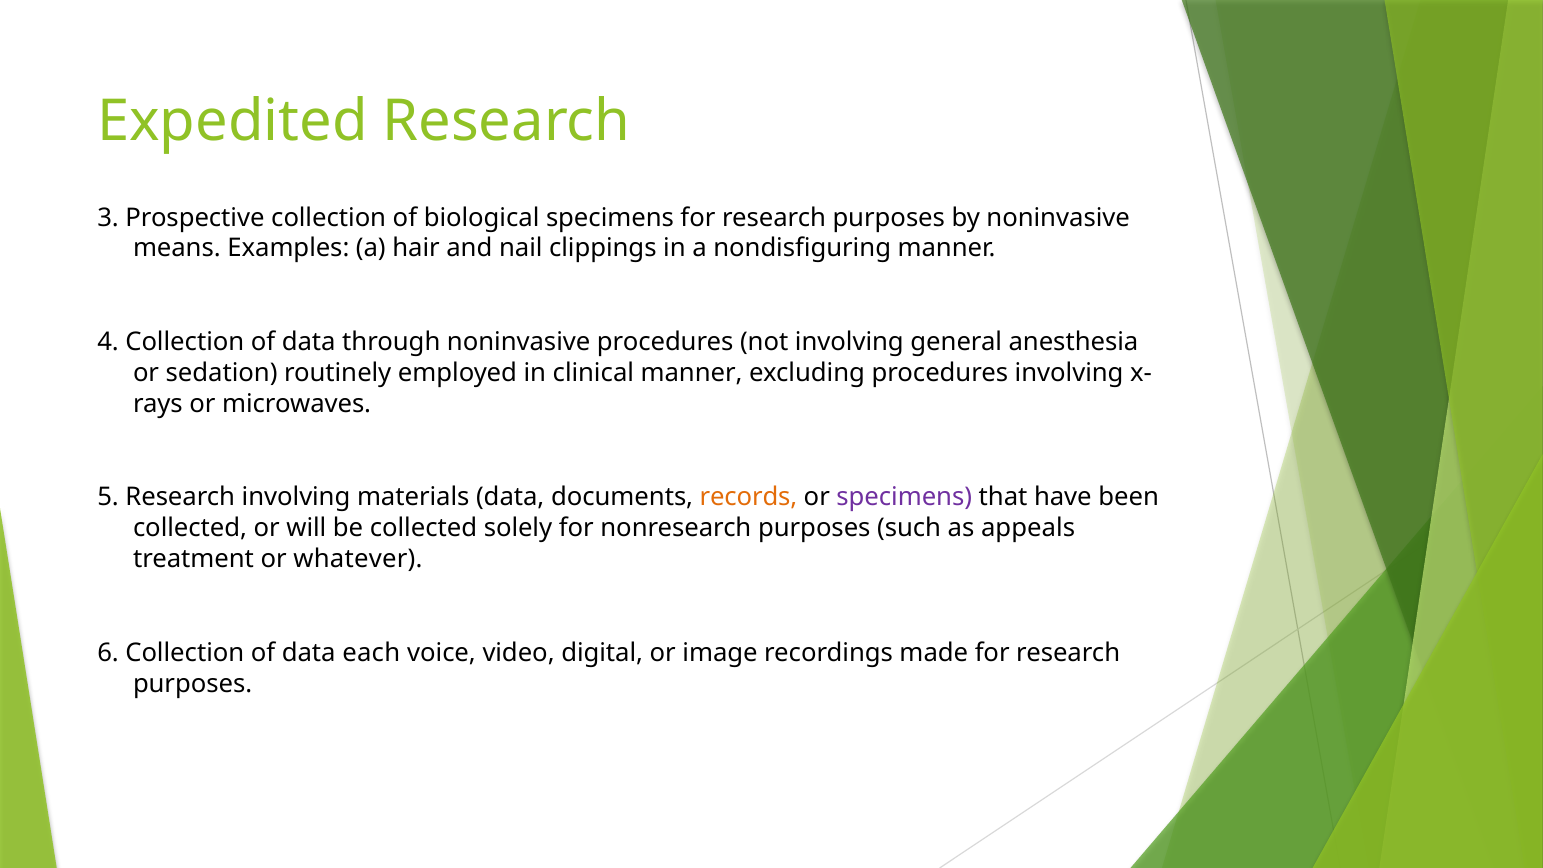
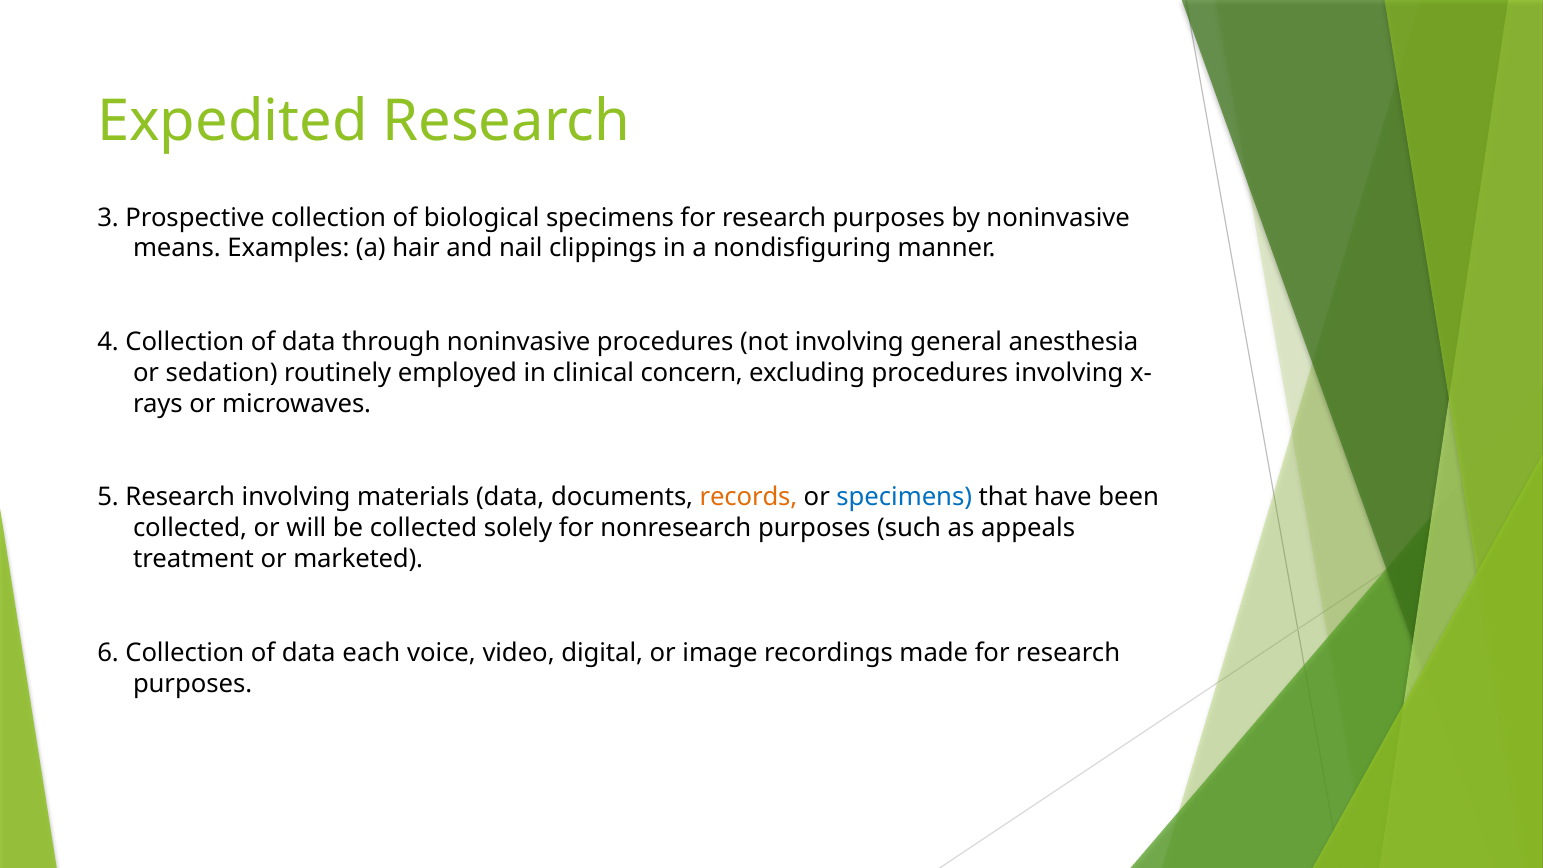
clinical manner: manner -> concern
specimens at (904, 497) colour: purple -> blue
whatever: whatever -> marketed
